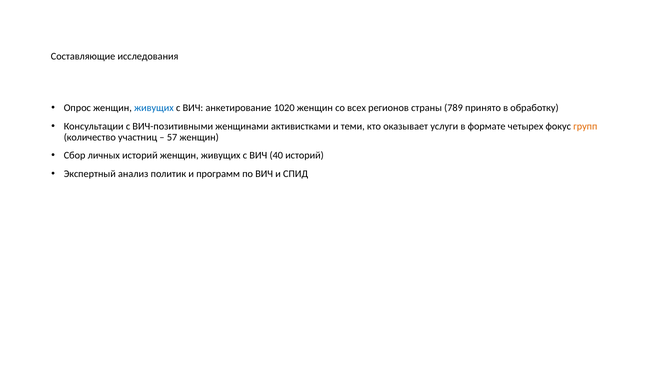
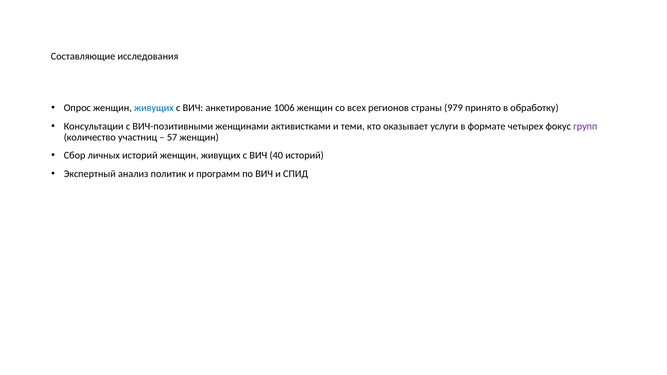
1020: 1020 -> 1006
789: 789 -> 979
групп colour: orange -> purple
